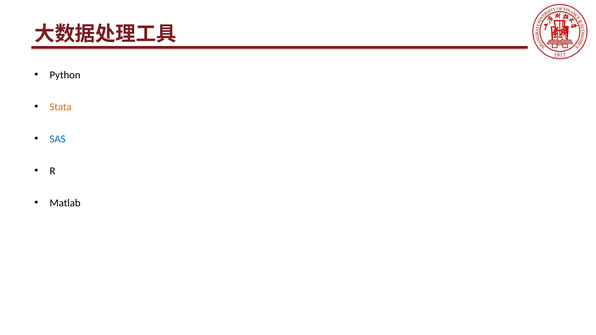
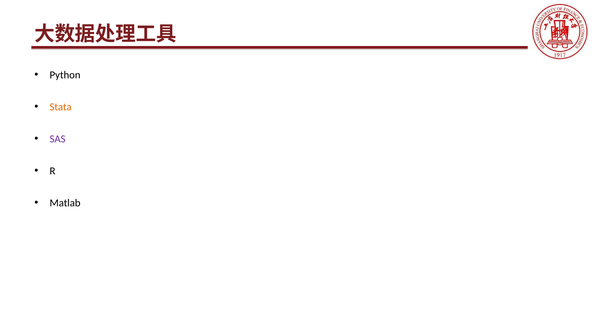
SAS colour: blue -> purple
